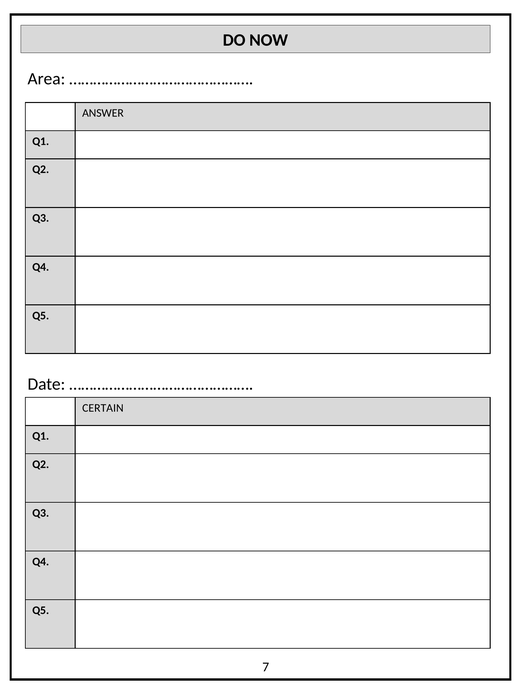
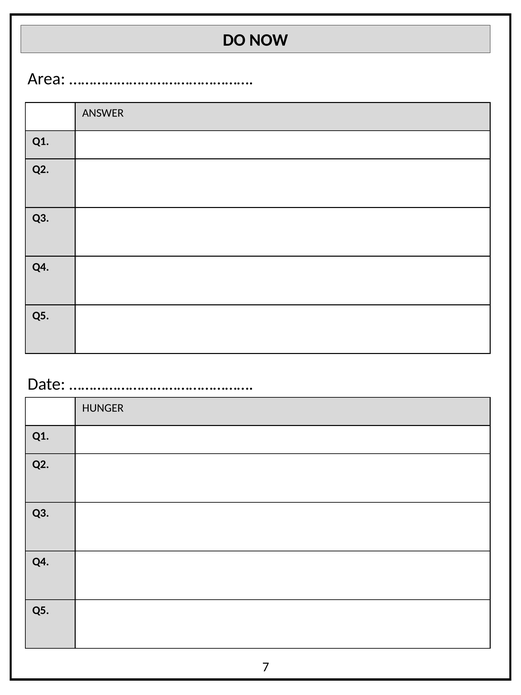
CERTAIN: CERTAIN -> HUNGER
